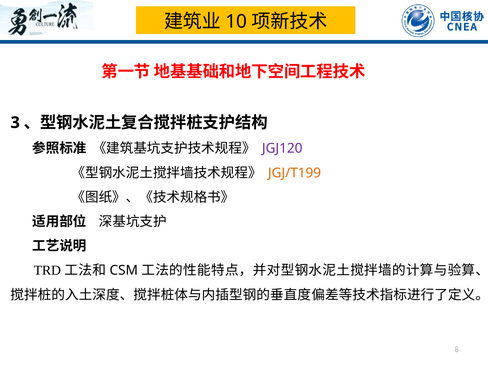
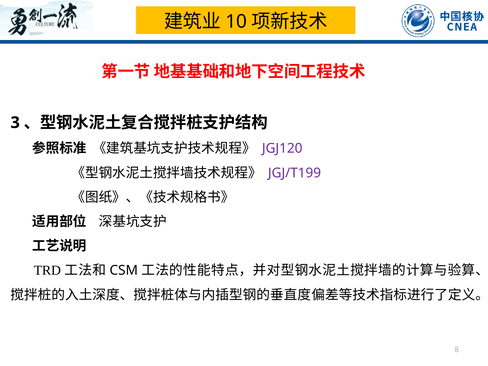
JGJ/T199 colour: orange -> purple
